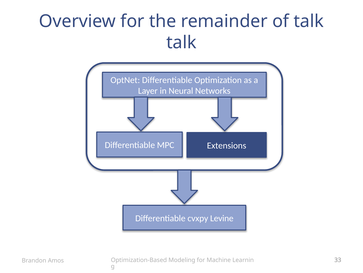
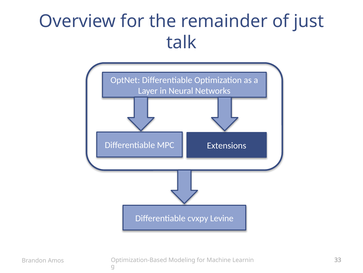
of talk: talk -> just
